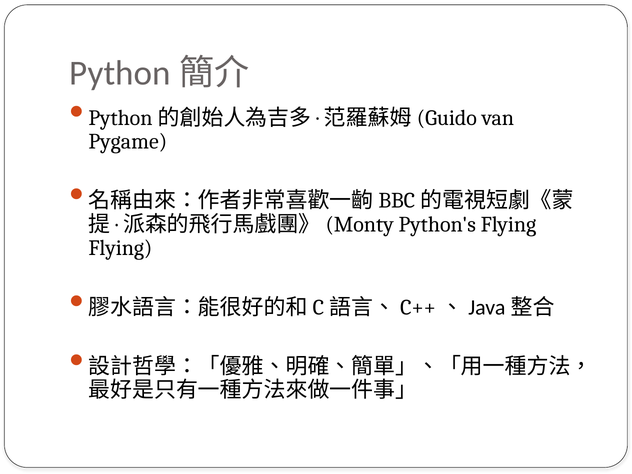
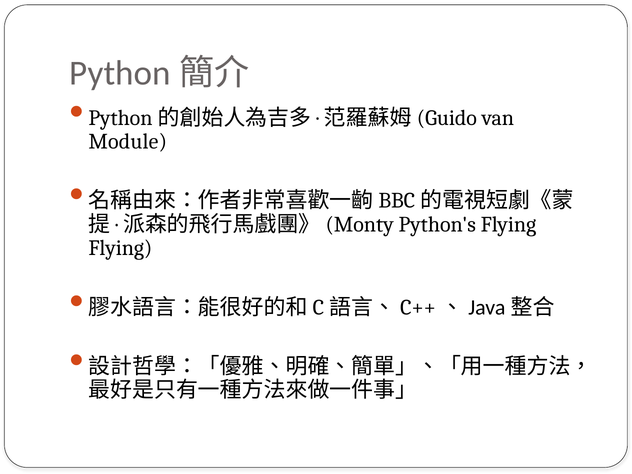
Pygame: Pygame -> Module
